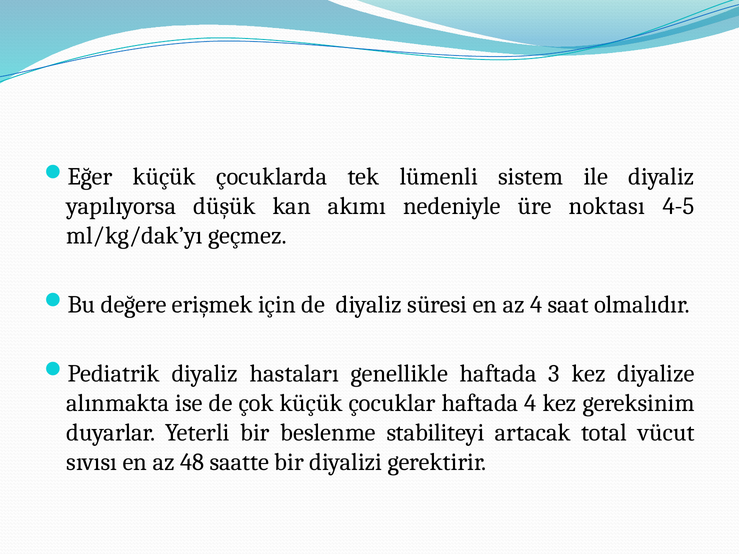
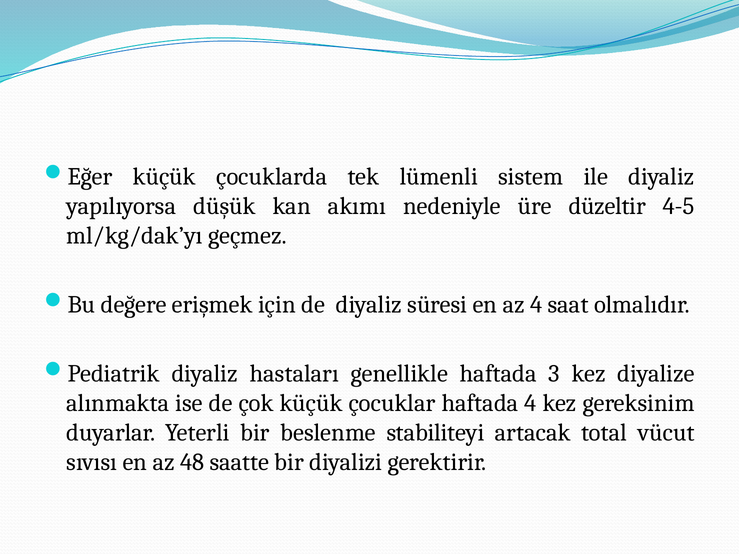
noktası: noktası -> düzeltir
